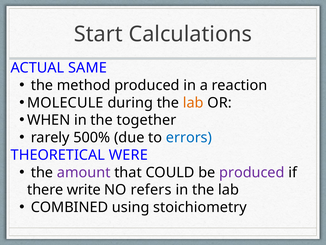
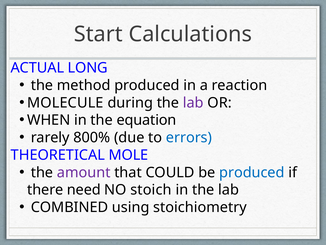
SAME: SAME -> LONG
lab at (193, 103) colour: orange -> purple
together: together -> equation
500%: 500% -> 800%
WERE: WERE -> MOLE
produced at (252, 172) colour: purple -> blue
write: write -> need
refers: refers -> stoich
